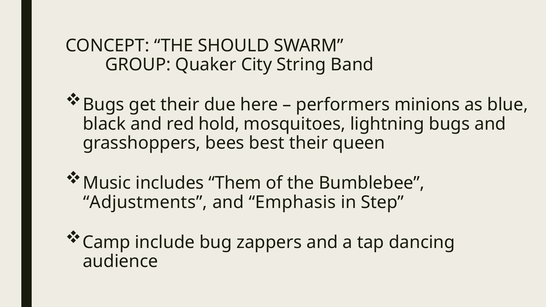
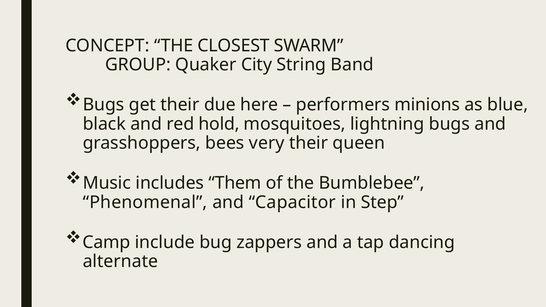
SHOULD: SHOULD -> CLOSEST
best: best -> very
Adjustments: Adjustments -> Phenomenal
Emphasis: Emphasis -> Capacitor
audience: audience -> alternate
